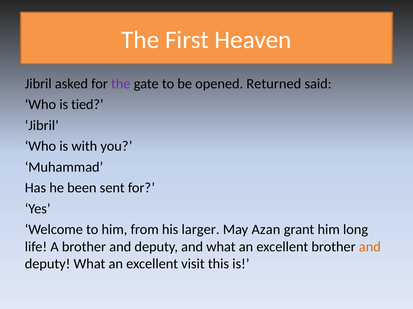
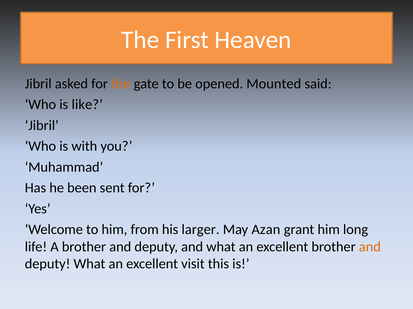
the at (121, 84) colour: purple -> orange
Returned: Returned -> Mounted
tied: tied -> like
